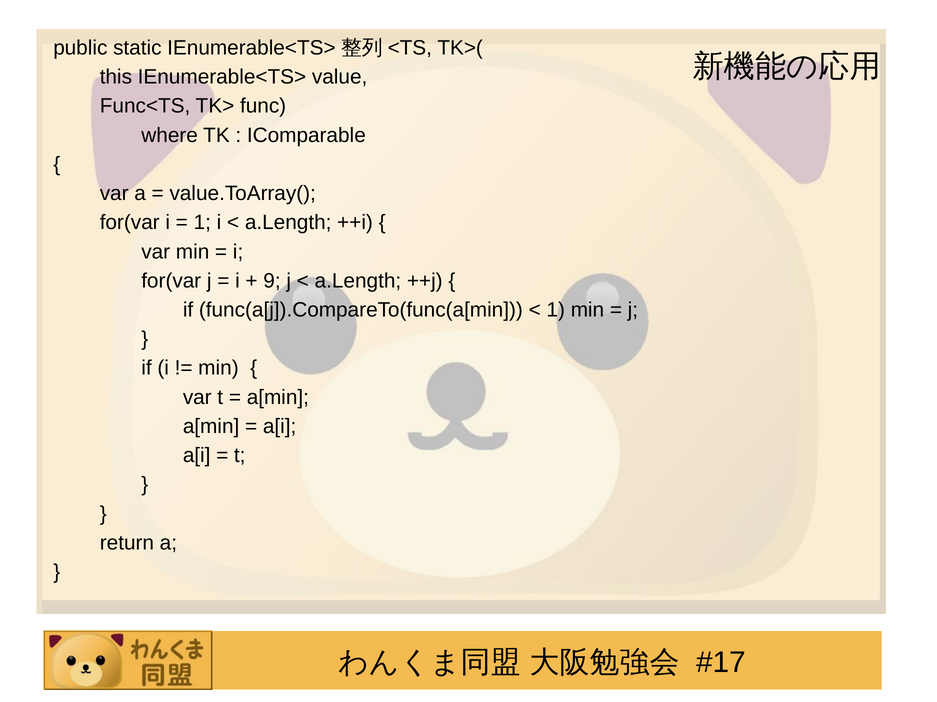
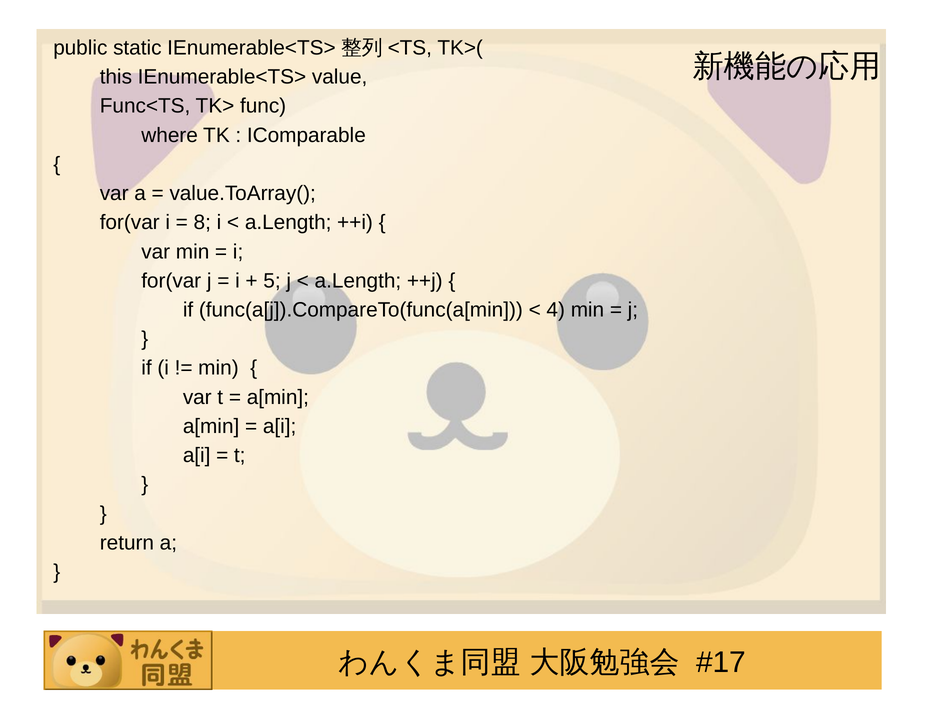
1 at (202, 223): 1 -> 8
9: 9 -> 5
1 at (556, 310): 1 -> 4
